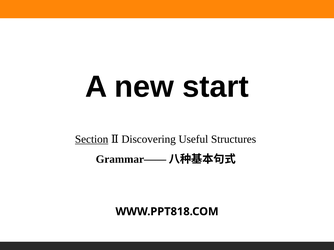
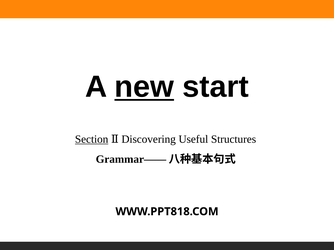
new underline: none -> present
